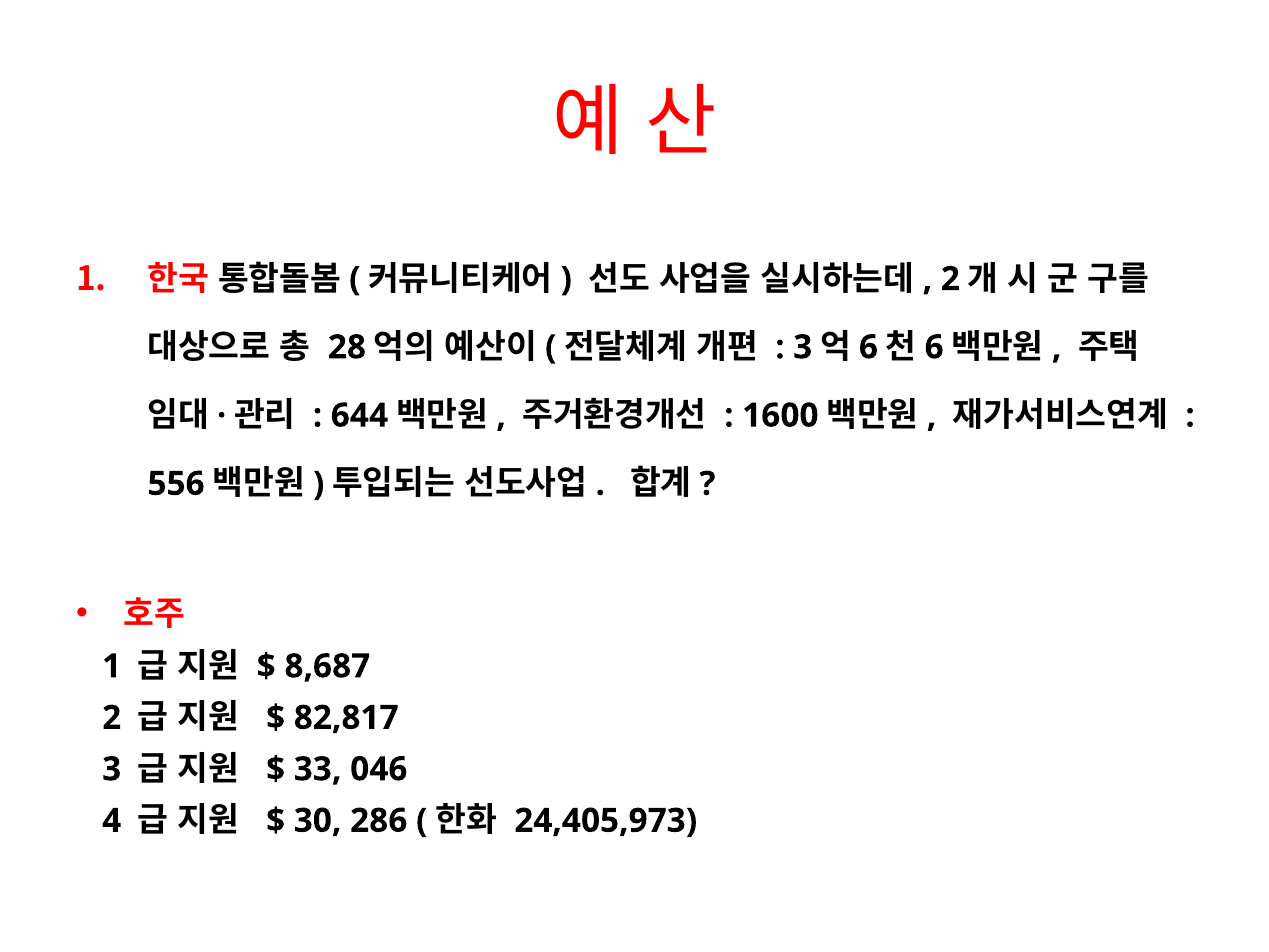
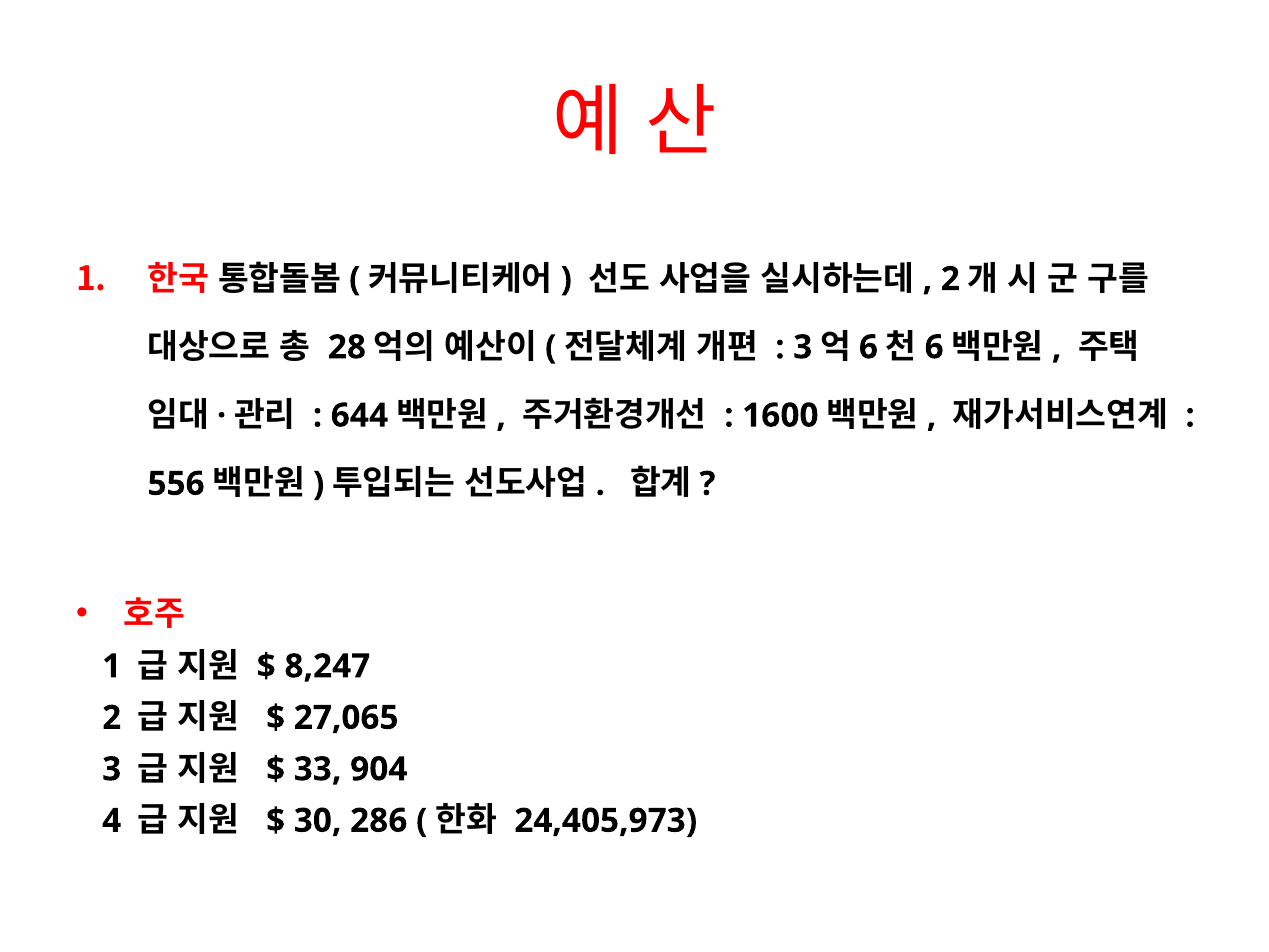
8,687: 8,687 -> 8,247
82,817: 82,817 -> 27,065
046: 046 -> 904
